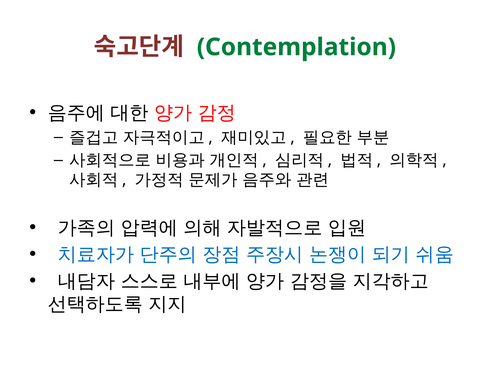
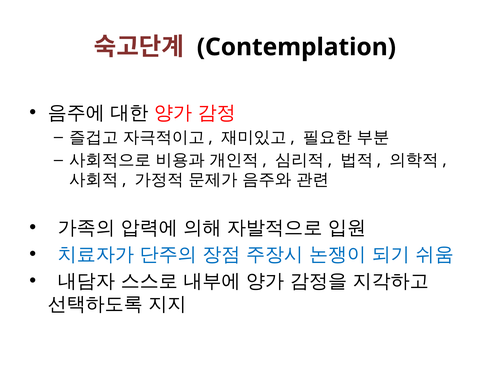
Contemplation colour: green -> black
